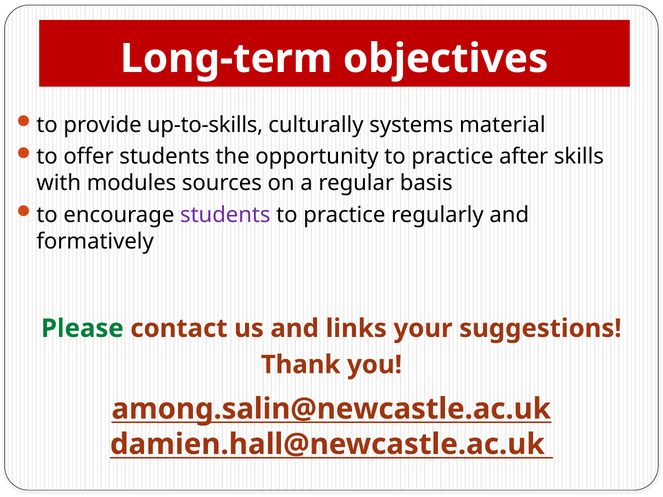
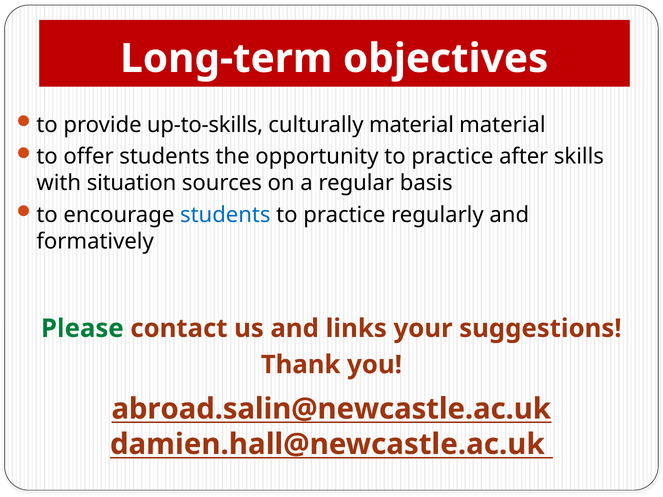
culturally systems: systems -> material
modules: modules -> situation
students at (225, 215) colour: purple -> blue
among.salin@newcastle.ac.uk: among.salin@newcastle.ac.uk -> abroad.salin@newcastle.ac.uk
